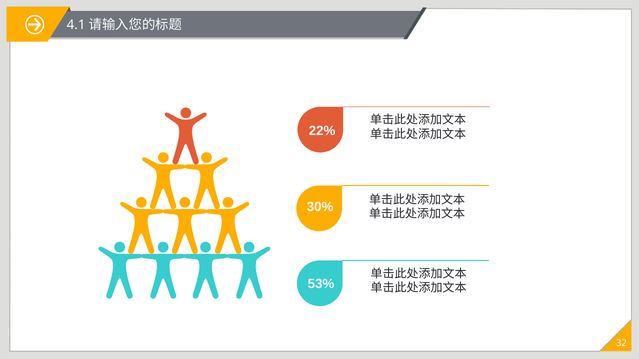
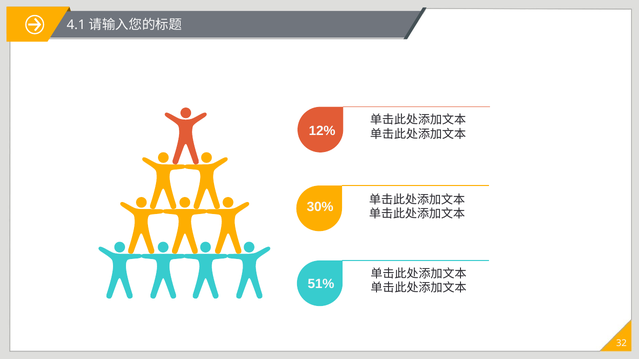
22%: 22% -> 12%
53%: 53% -> 51%
